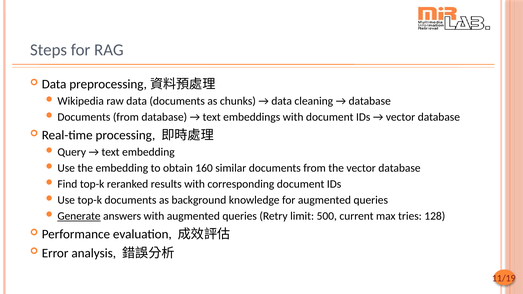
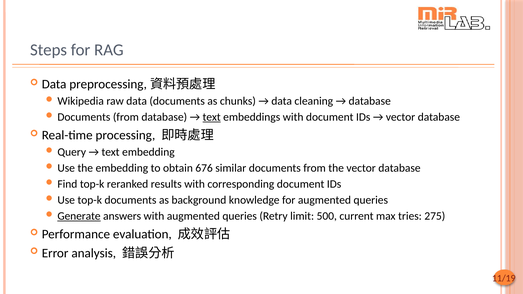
text at (212, 117) underline: none -> present
160: 160 -> 676
128: 128 -> 275
